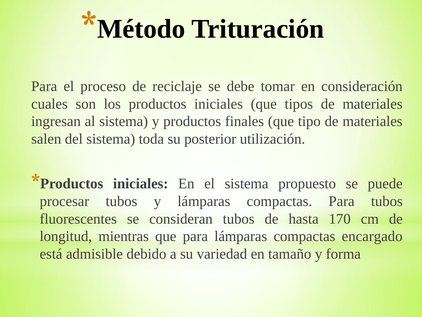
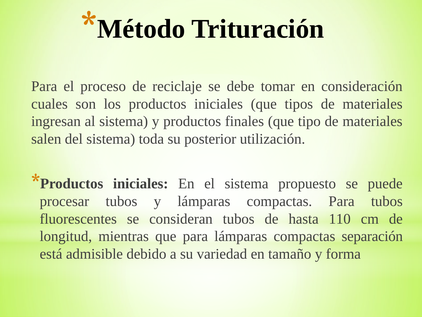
170: 170 -> 110
encargado: encargado -> separación
